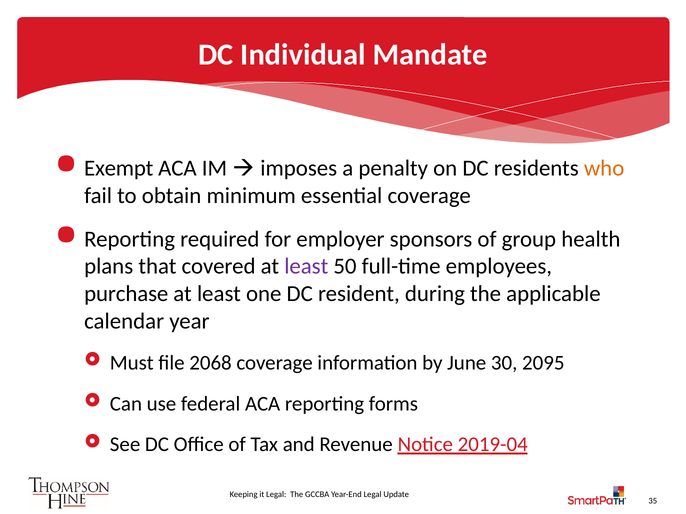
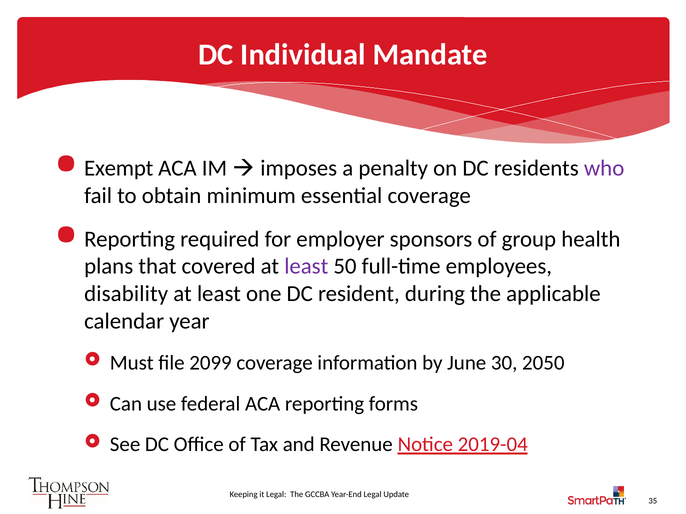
who colour: orange -> purple
purchase: purchase -> disability
2068: 2068 -> 2099
2095: 2095 -> 2050
